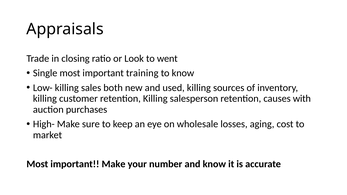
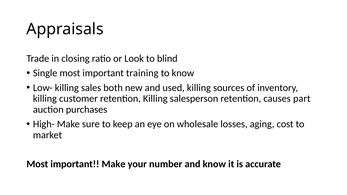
went: went -> blind
with: with -> part
